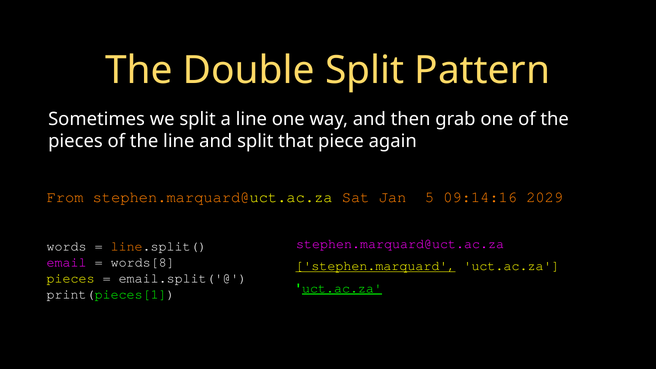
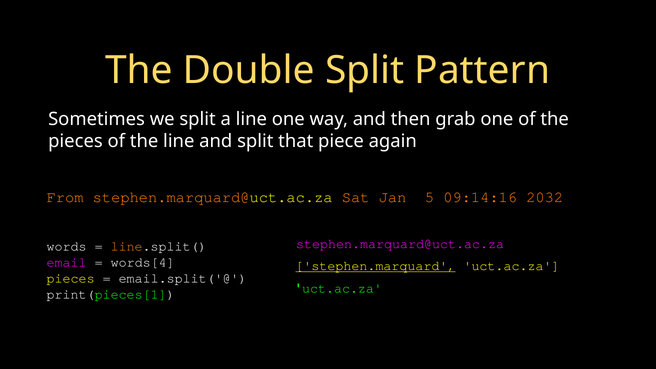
2029: 2029 -> 2032
words[8: words[8 -> words[4
uct.ac.za at (342, 288) underline: present -> none
